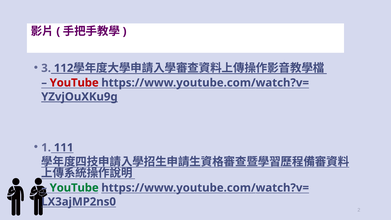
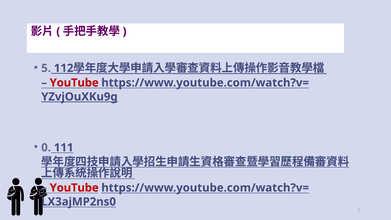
3: 3 -> 5
1: 1 -> 0
YouTube at (74, 188) colour: green -> red
